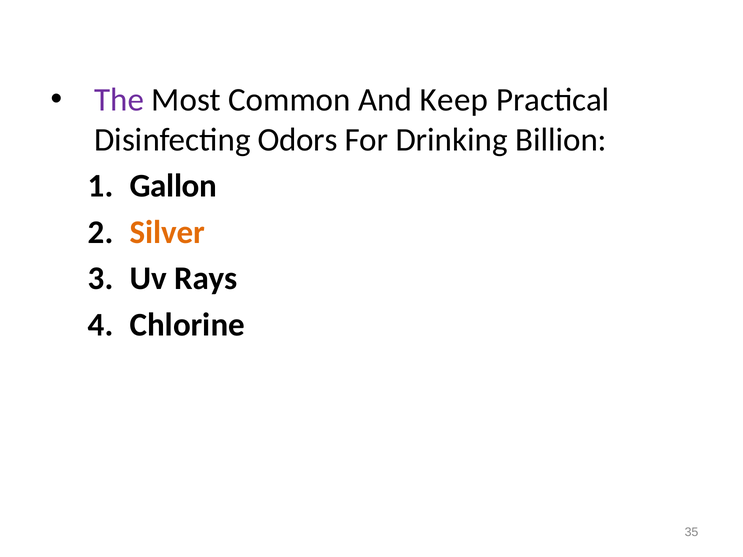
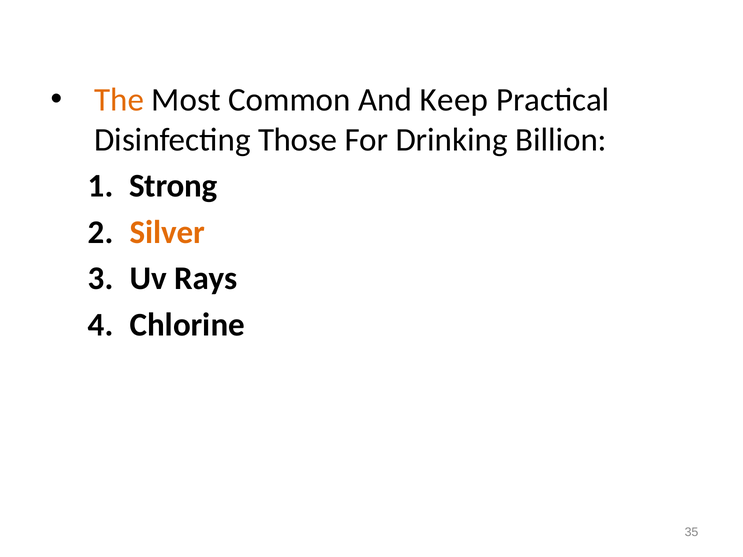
The colour: purple -> orange
Odors: Odors -> Those
Gallon: Gallon -> Strong
